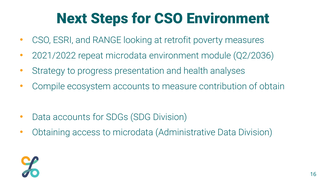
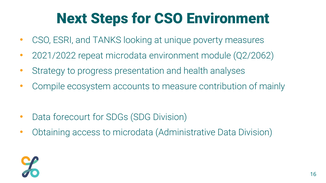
RANGE: RANGE -> TANKS
retrofit: retrofit -> unique
Q2/2036: Q2/2036 -> Q2/2062
obtain: obtain -> mainly
Data accounts: accounts -> forecourt
